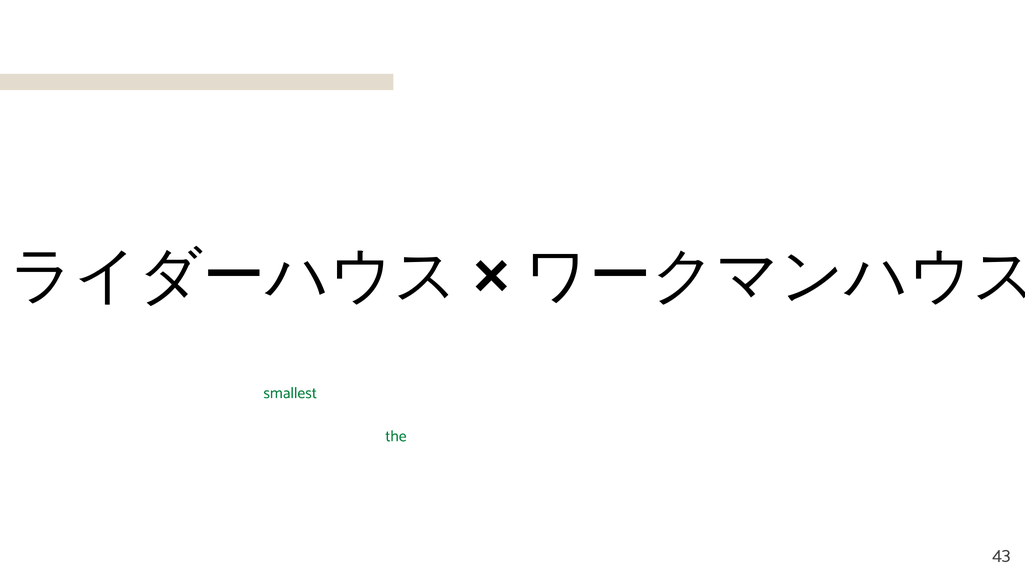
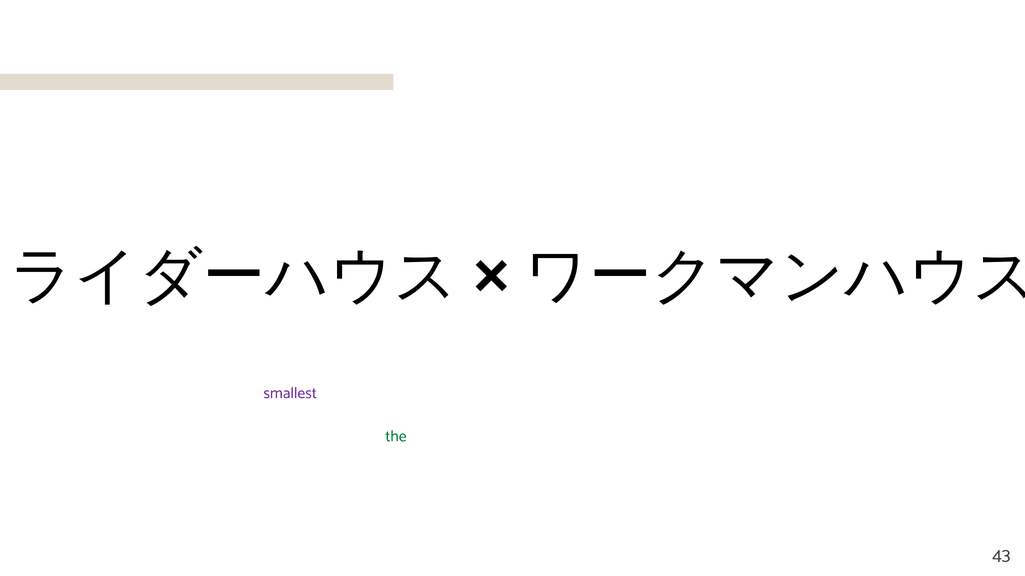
smallest colour: green -> purple
